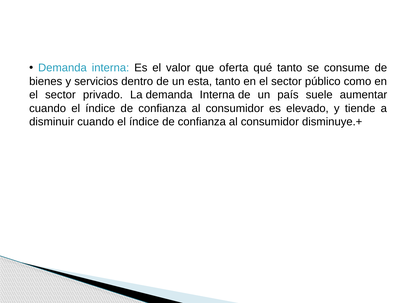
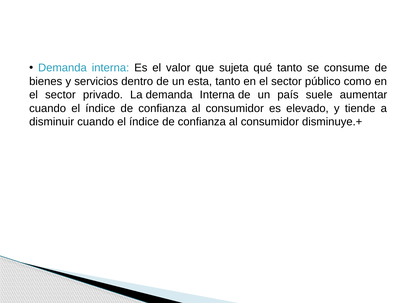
oferta: oferta -> sujeta
